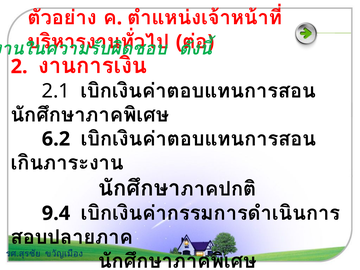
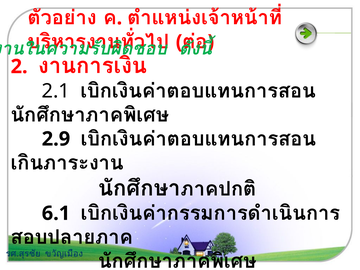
6.2: 6.2 -> 2.9
9.4: 9.4 -> 6.1
